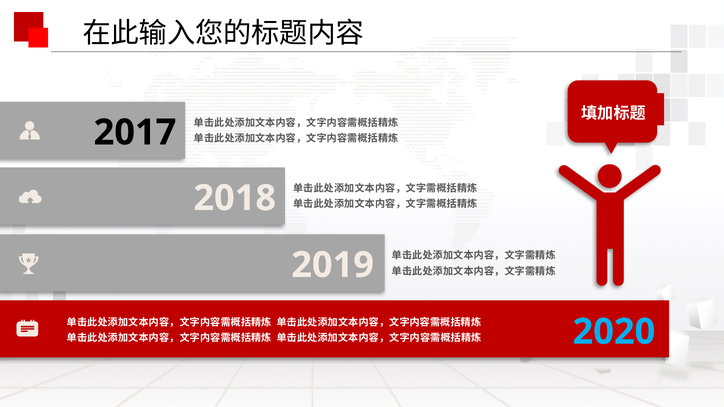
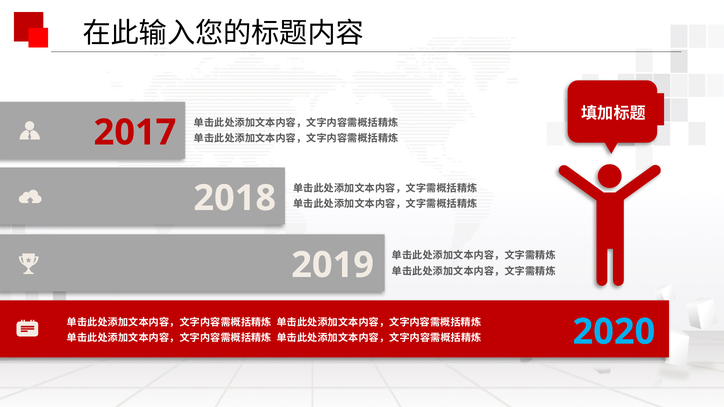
2017 colour: black -> red
